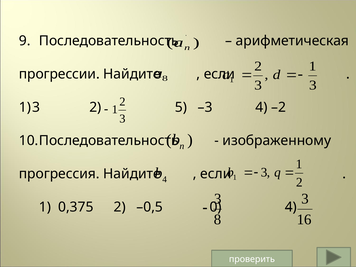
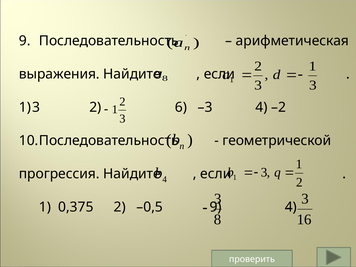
прогрессии: прогрессии -> выражения
5: 5 -> 6
изображенному: изображенному -> геометрической
–0,5 0: 0 -> 9
